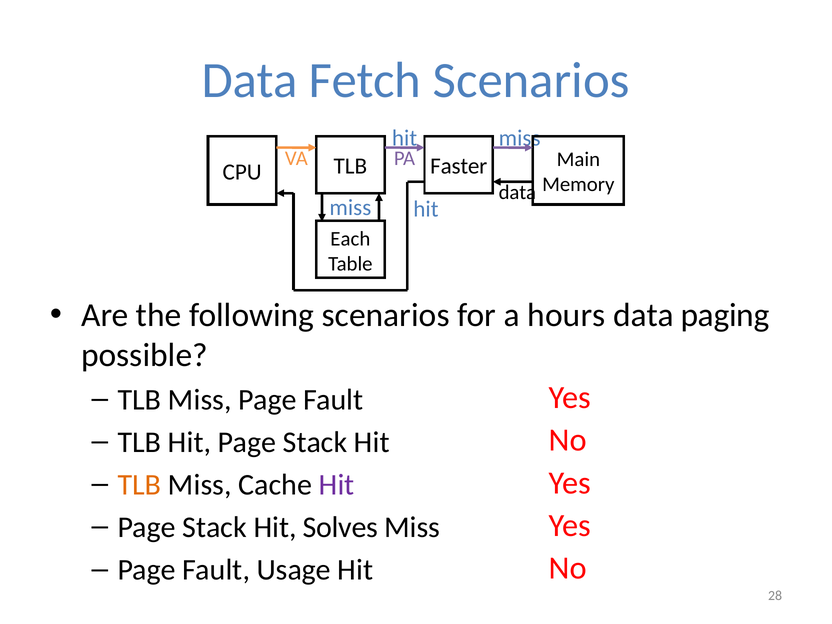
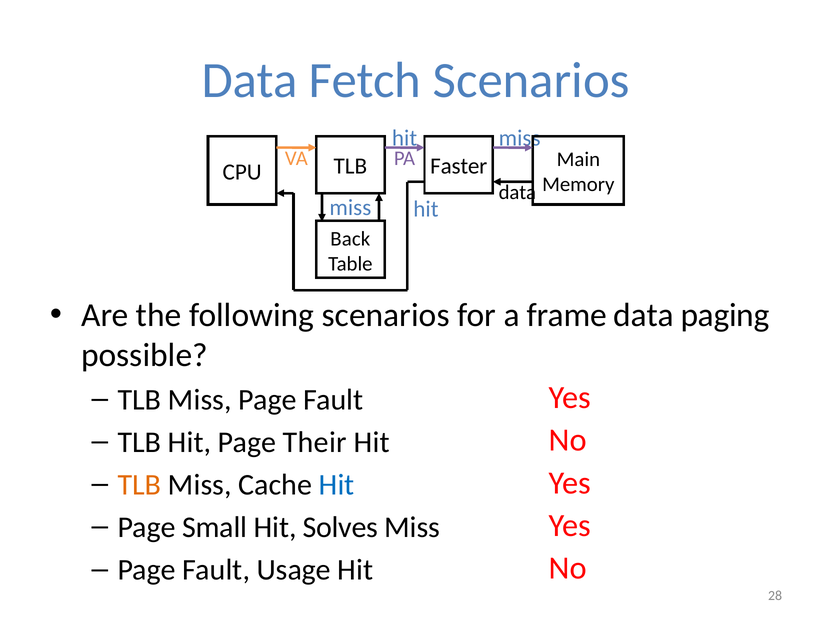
Each: Each -> Back
hours: hours -> frame
Hit Page Stack: Stack -> Their
Hit at (337, 485) colour: purple -> blue
Stack at (215, 527): Stack -> Small
